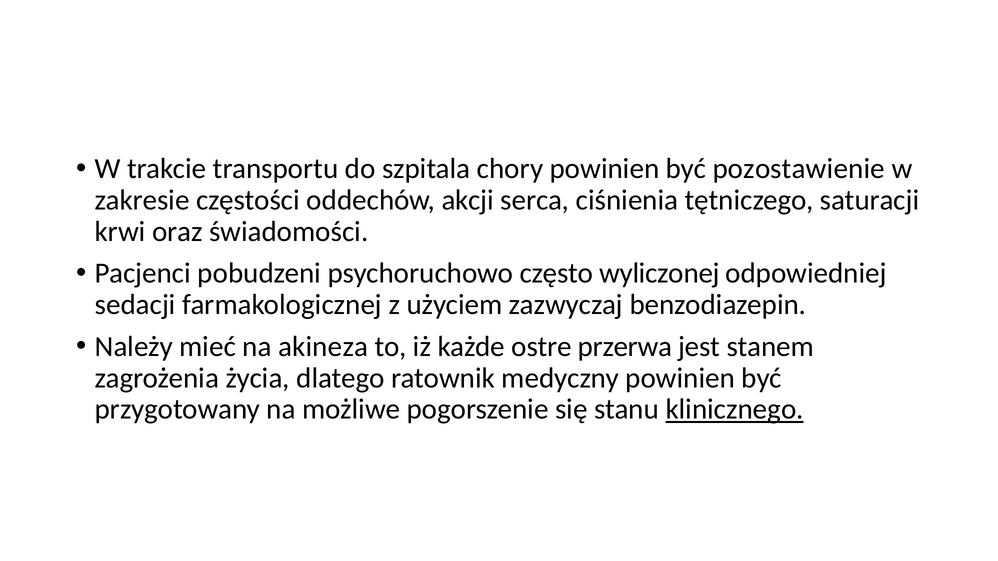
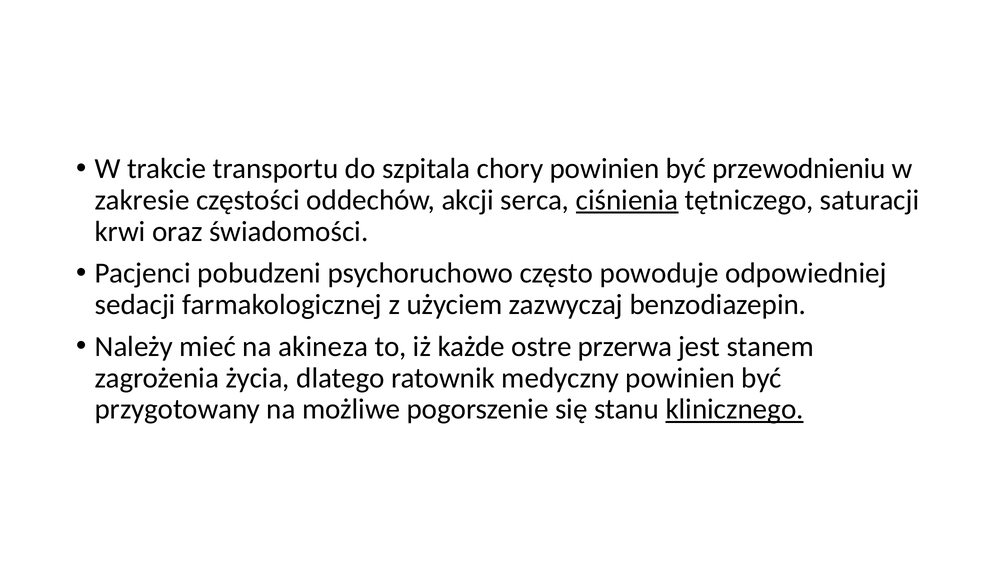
pozostawienie: pozostawienie -> przewodnieniu
ciśnienia underline: none -> present
wyliczonej: wyliczonej -> powoduje
